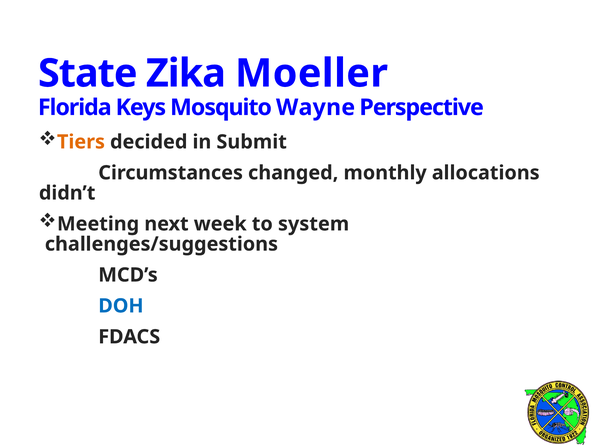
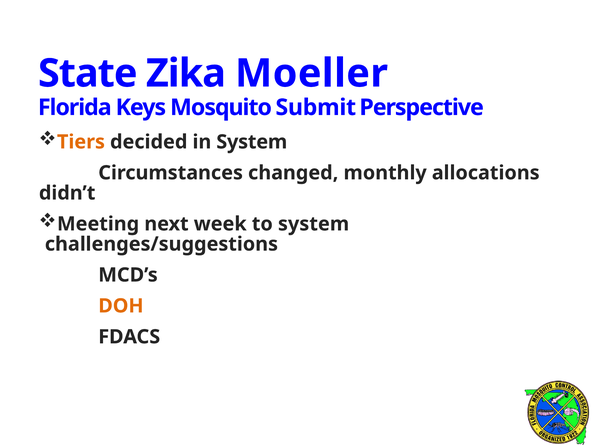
Wayne: Wayne -> Submit
in Submit: Submit -> System
DOH colour: blue -> orange
